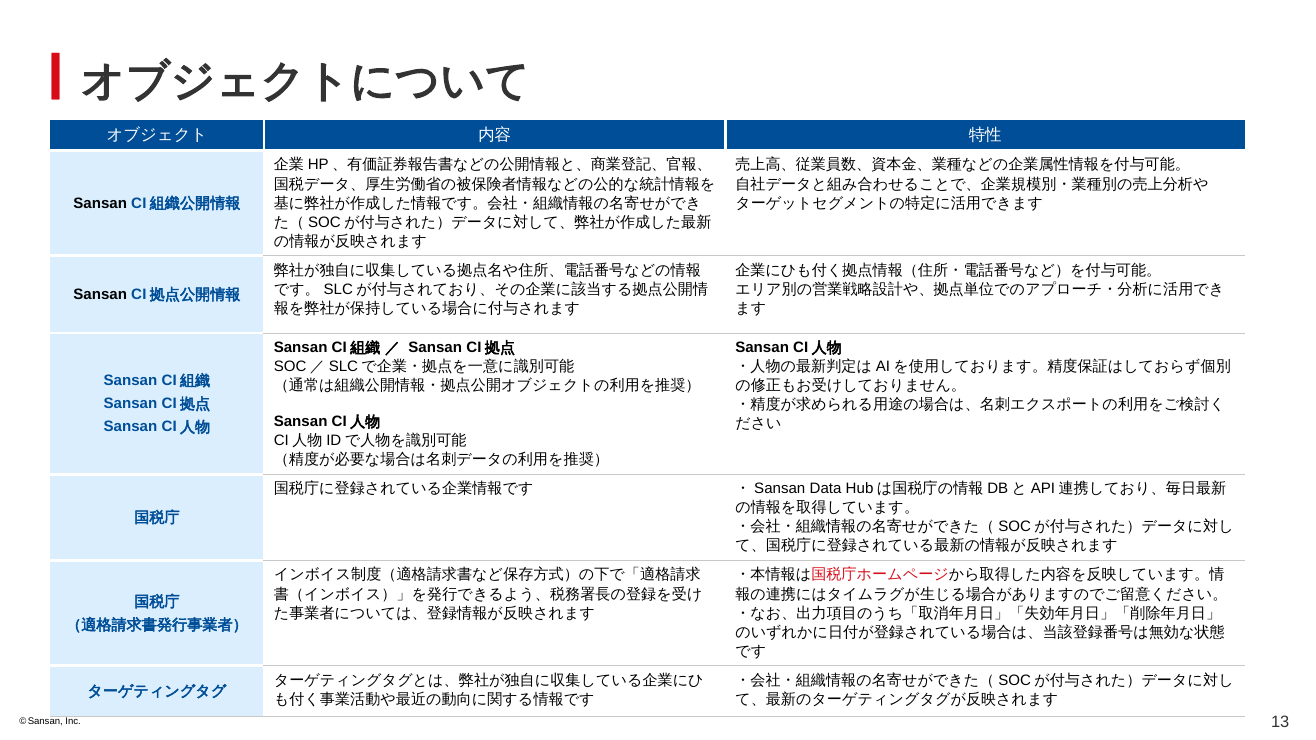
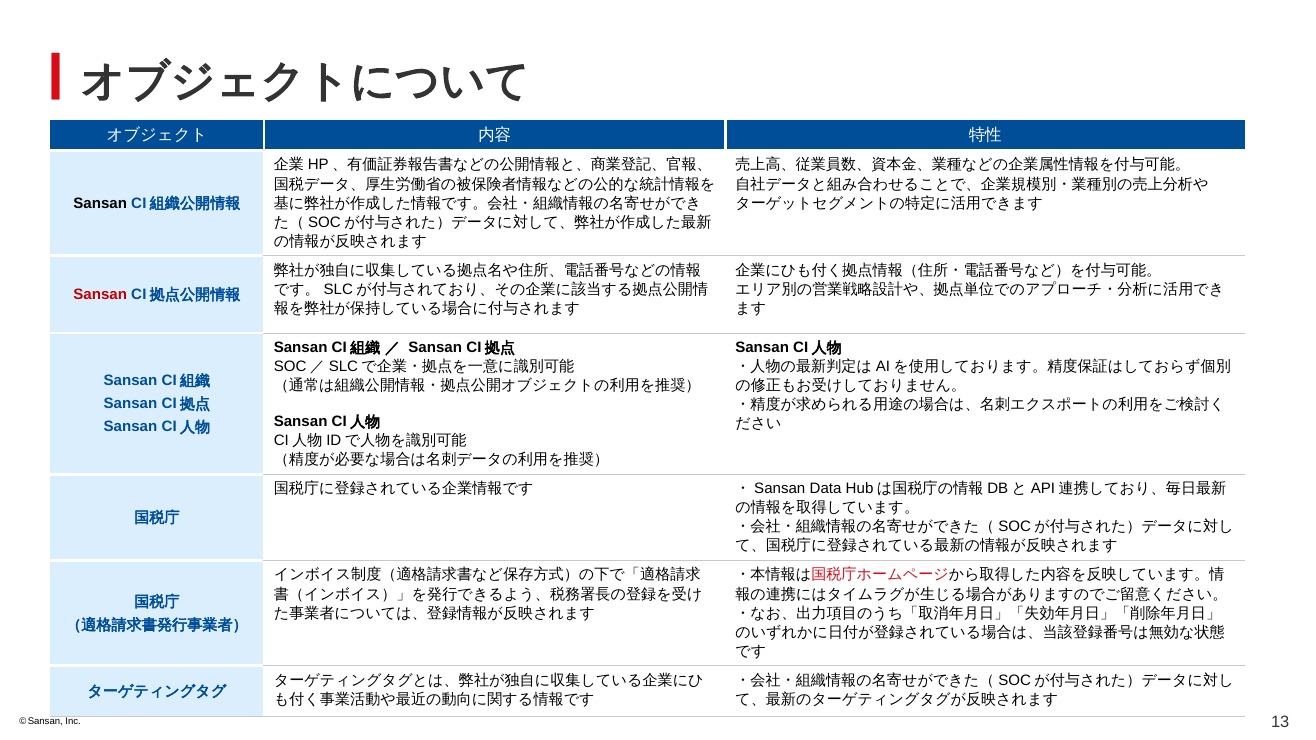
Sansan at (100, 295) colour: black -> red
